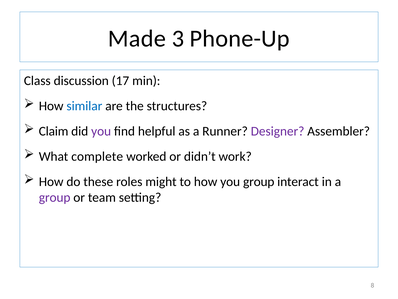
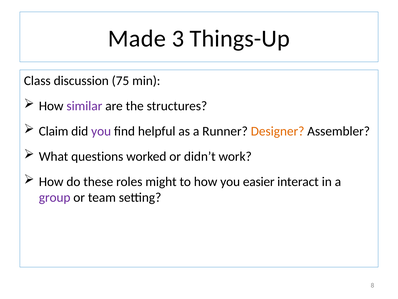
Phone-Up: Phone-Up -> Things-Up
17: 17 -> 75
similar colour: blue -> purple
Designer colour: purple -> orange
complete: complete -> questions
you group: group -> easier
